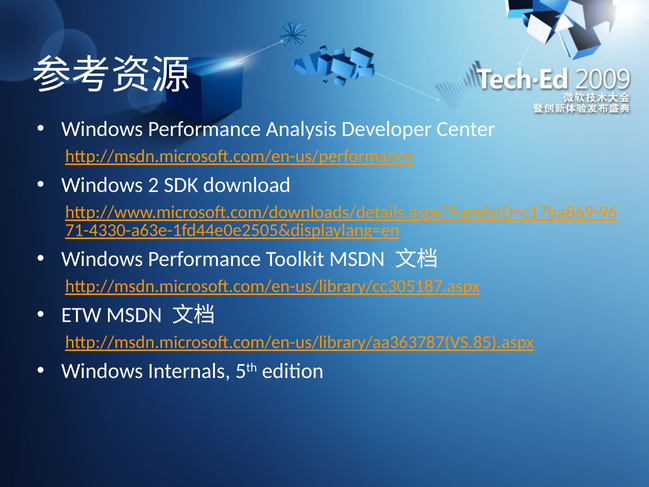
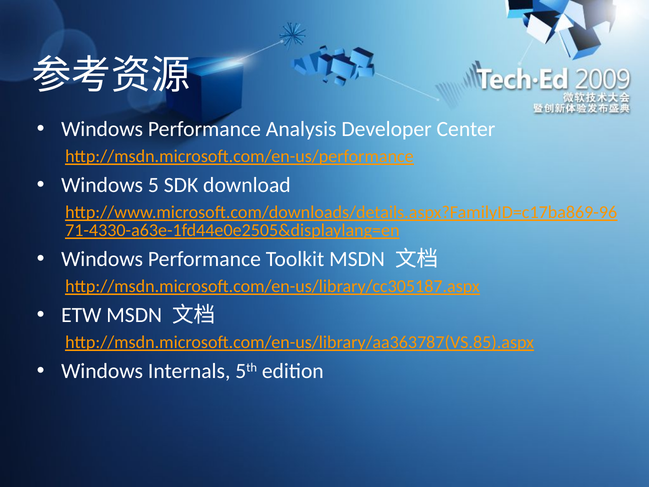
2: 2 -> 5
